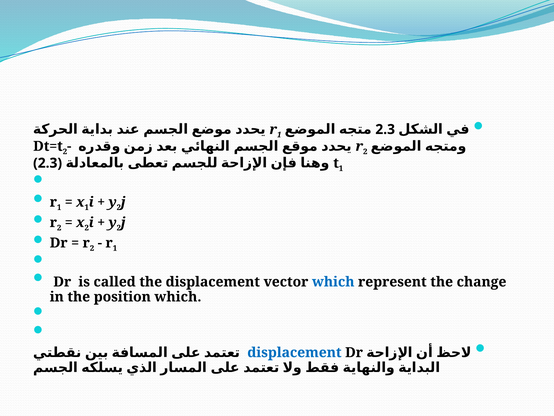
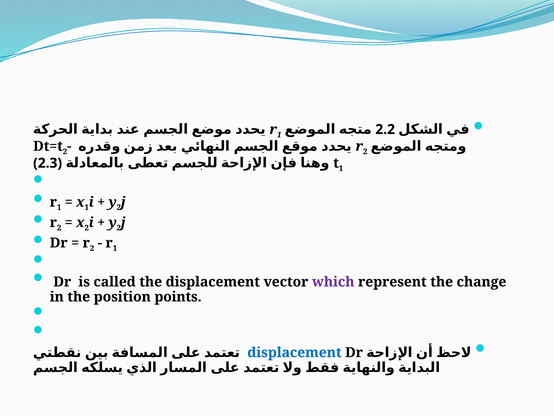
2.3 at (385, 129): 2.3 -> 2.2
which at (333, 282) colour: blue -> purple
position which: which -> points
